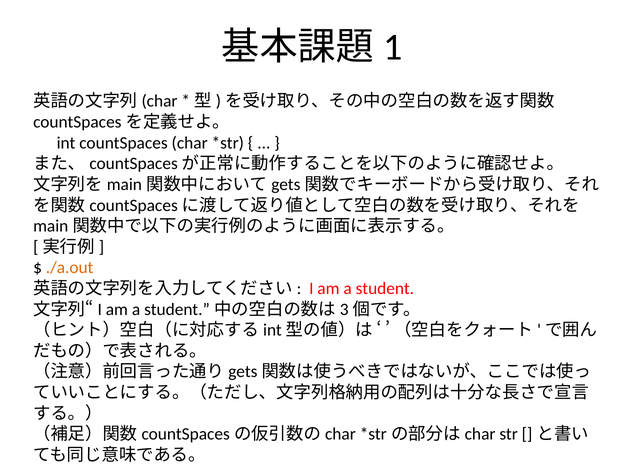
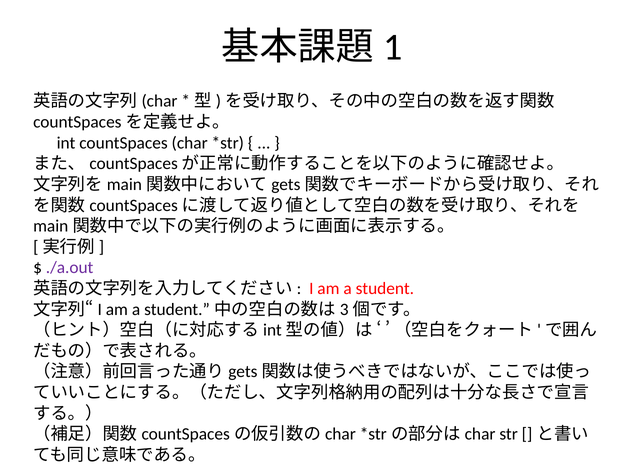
./a.out colour: orange -> purple
